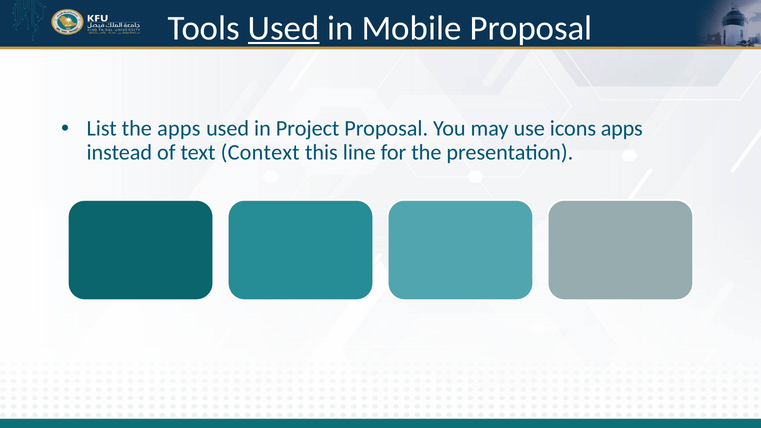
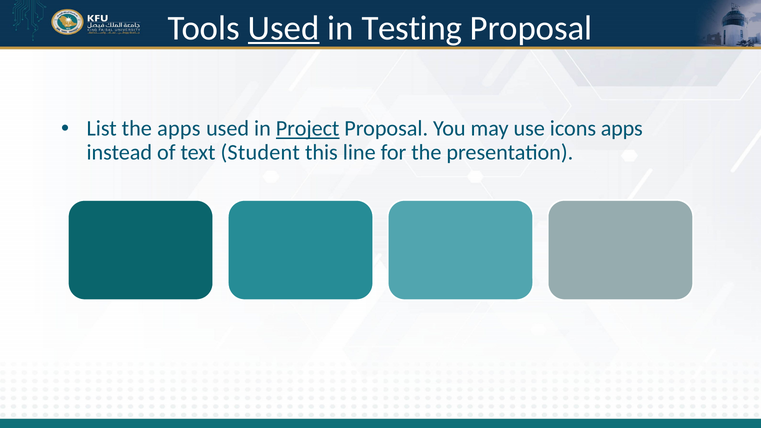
Mobile: Mobile -> Testing
Project underline: none -> present
Context: Context -> Student
